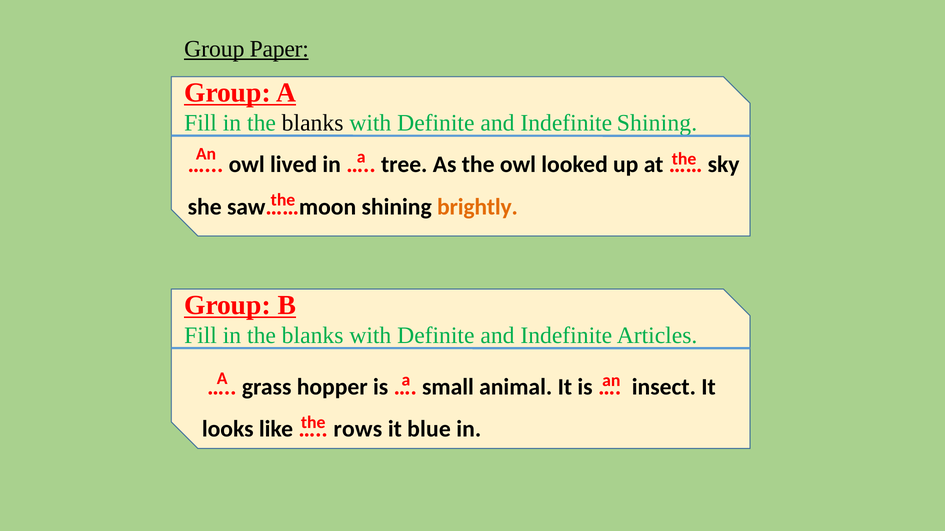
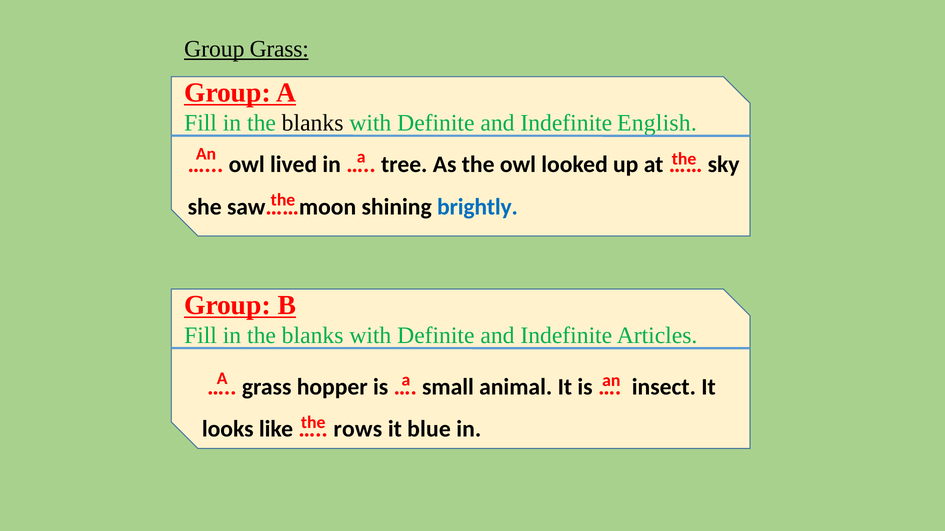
Group Paper: Paper -> Grass
Indefinite Shining: Shining -> English
brightly colour: orange -> blue
